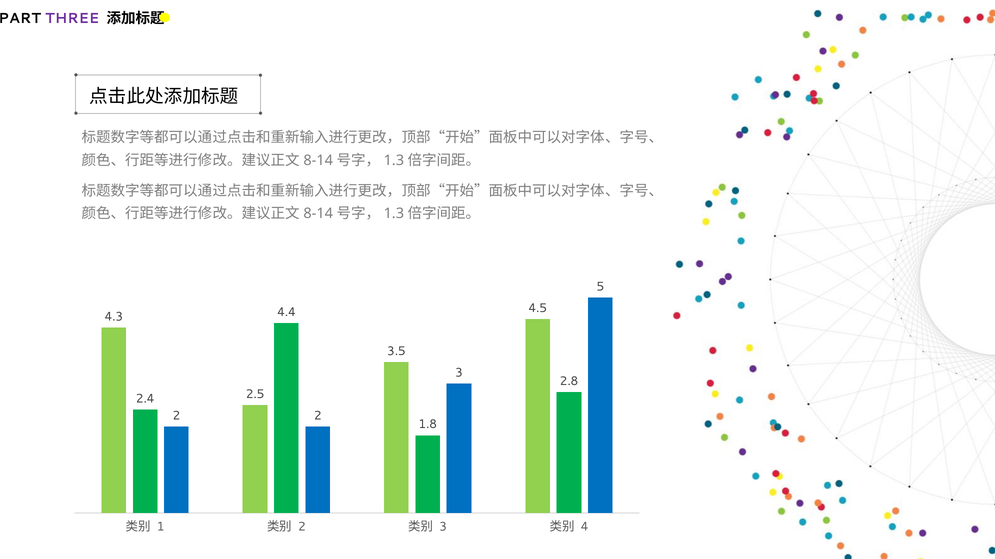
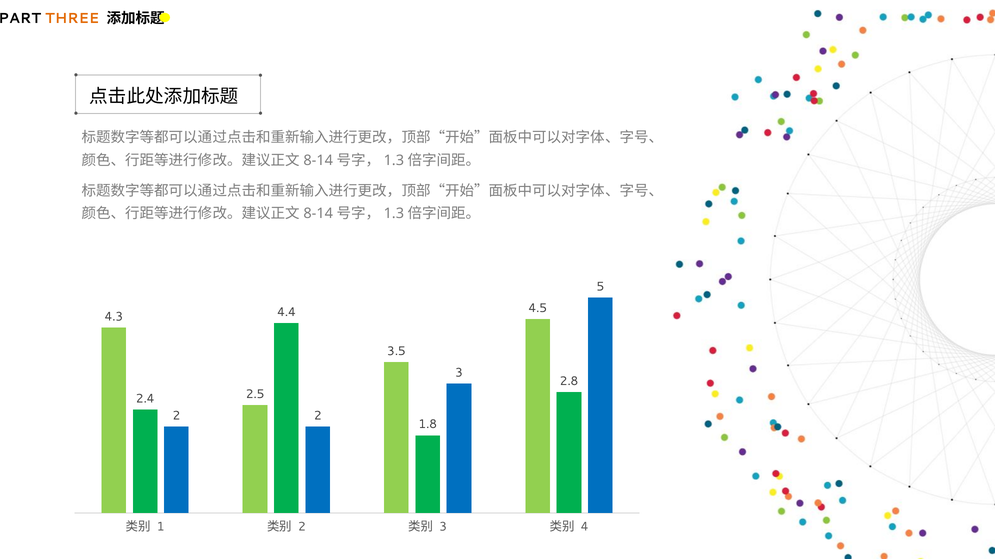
THREE colour: purple -> orange
